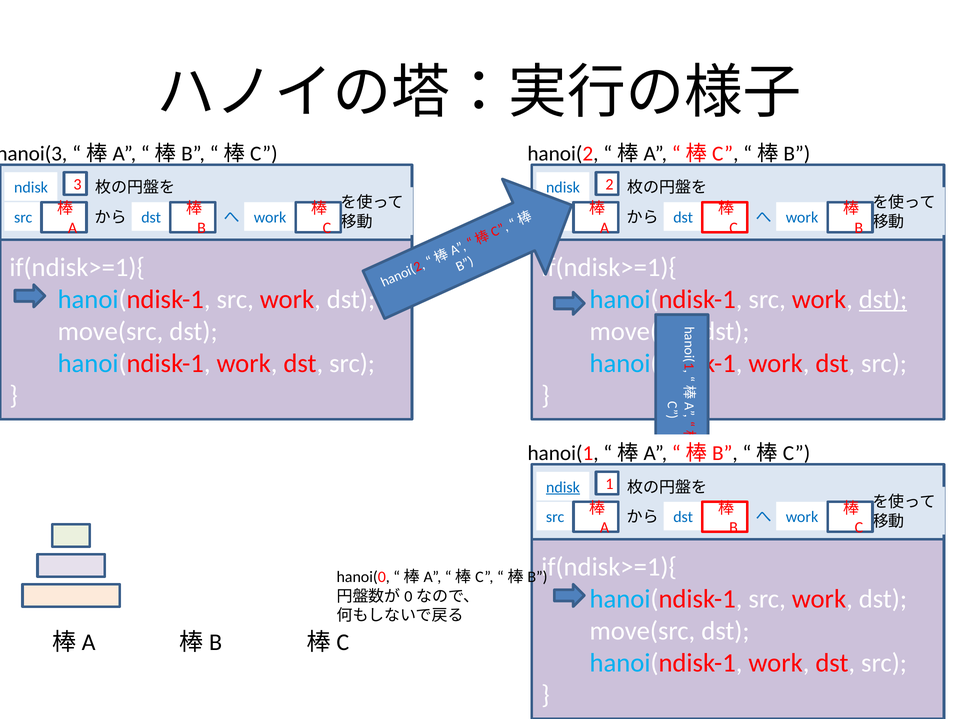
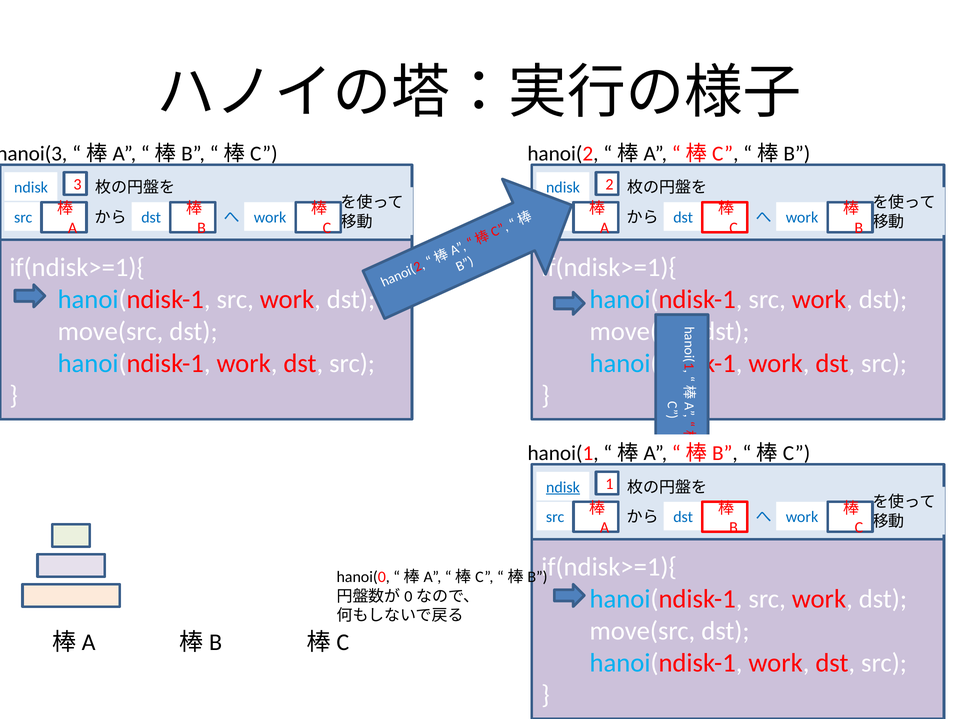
dst at (883, 300) underline: present -> none
